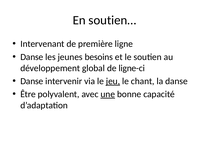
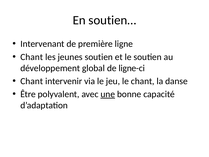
Danse at (32, 57): Danse -> Chant
jeunes besoins: besoins -> soutien
Danse at (32, 81): Danse -> Chant
jeu underline: present -> none
